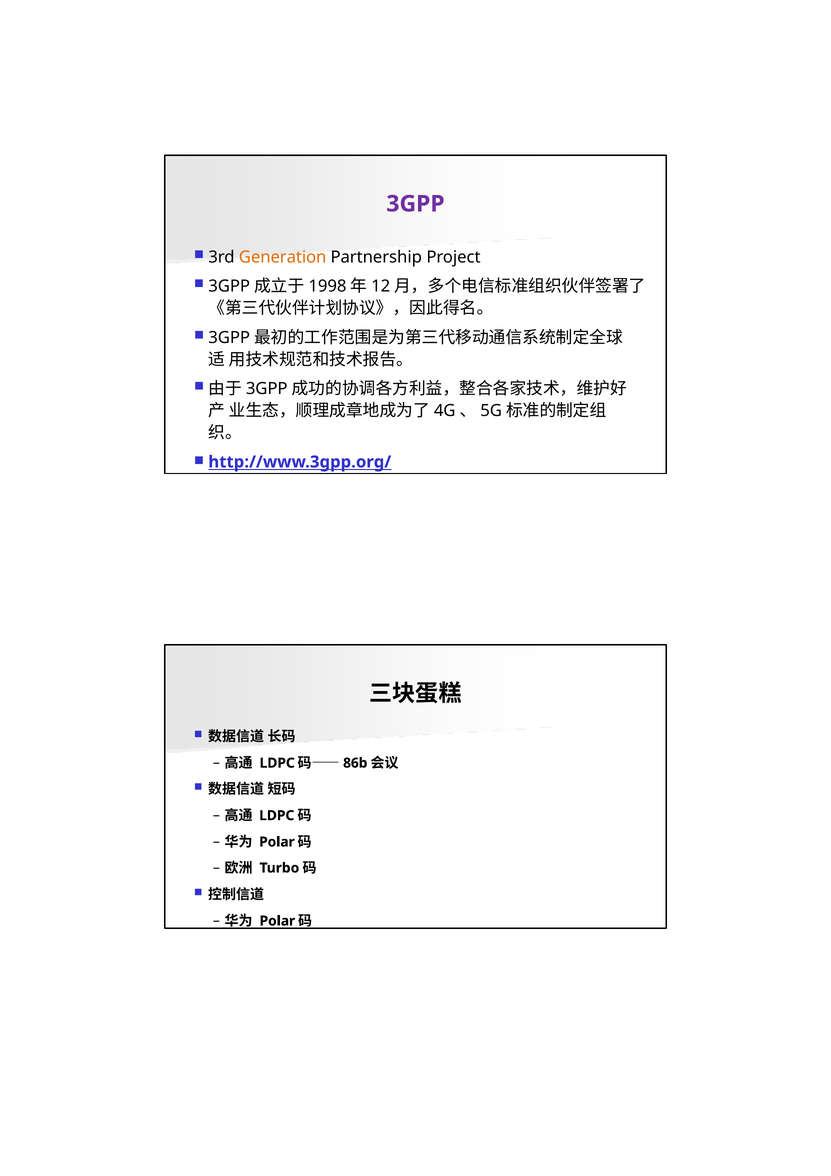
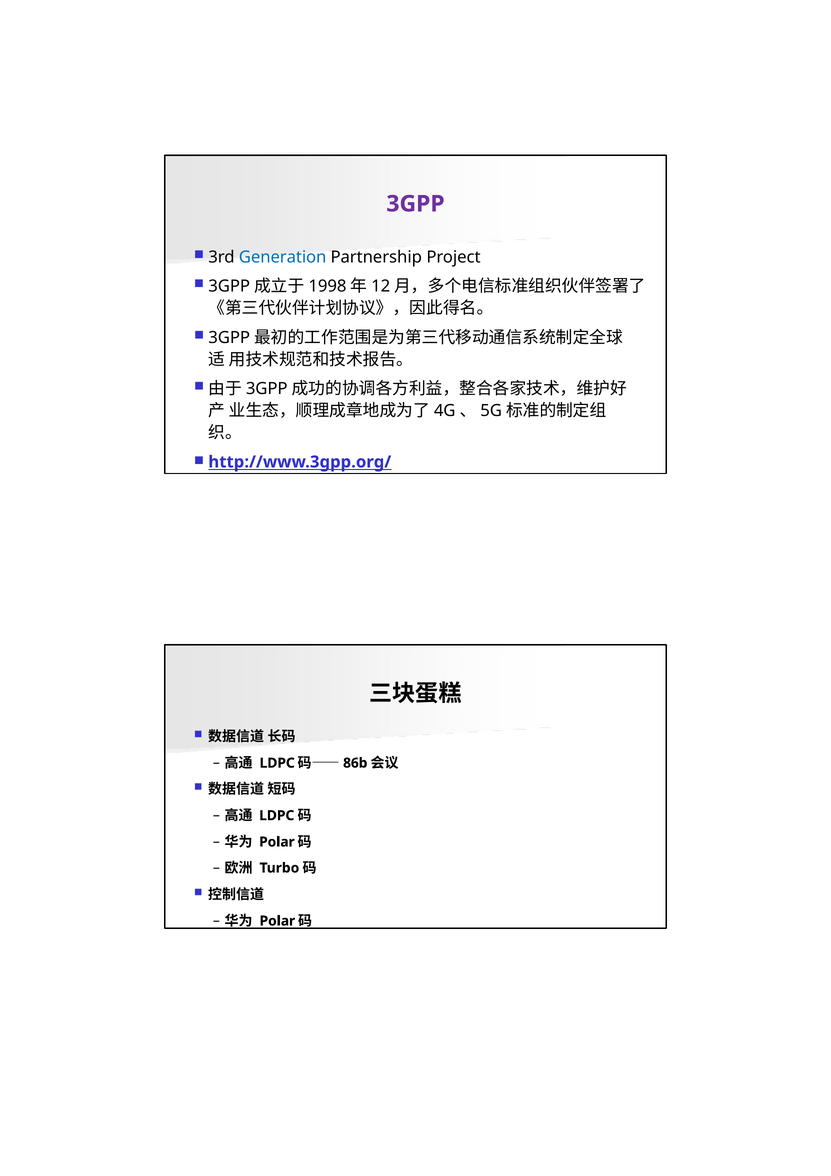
Generation colour: orange -> blue
